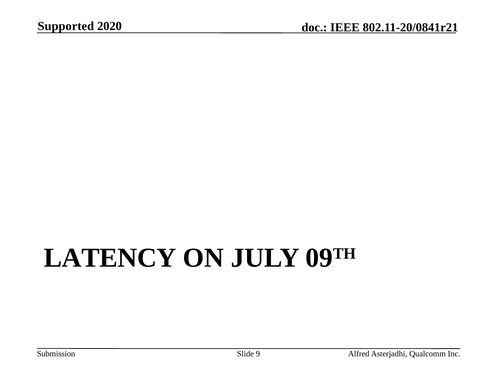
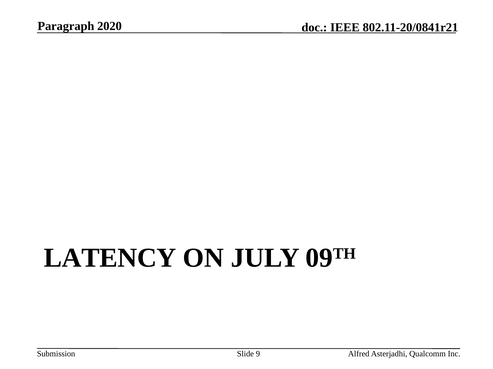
Supported: Supported -> Paragraph
